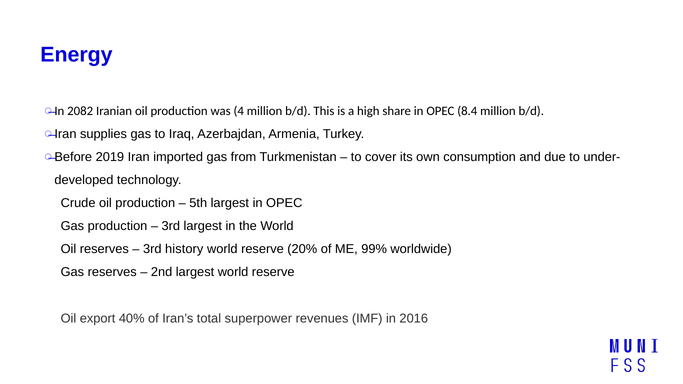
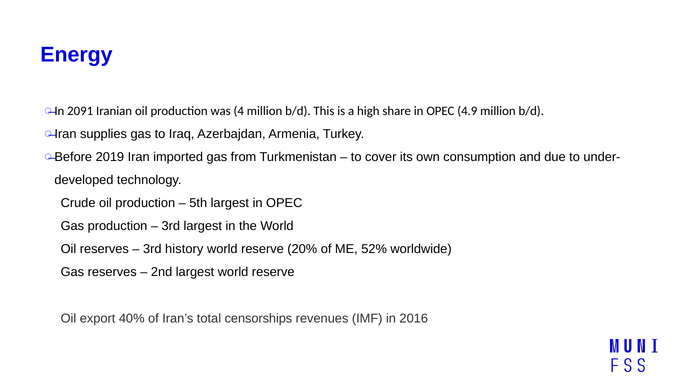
2082: 2082 -> 2091
8.4: 8.4 -> 4.9
99%: 99% -> 52%
superpower: superpower -> censorships
